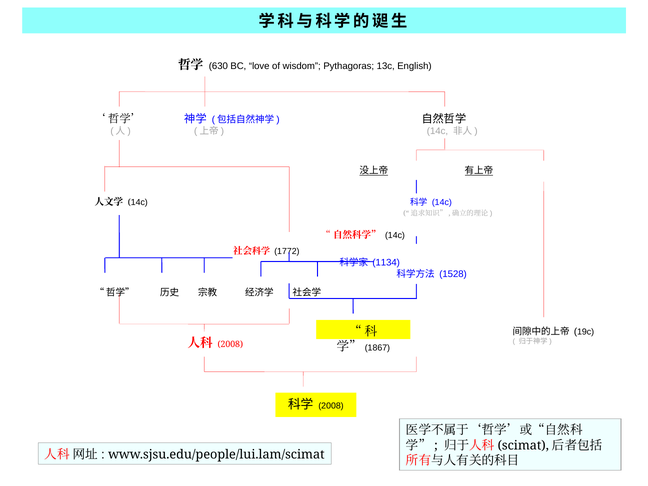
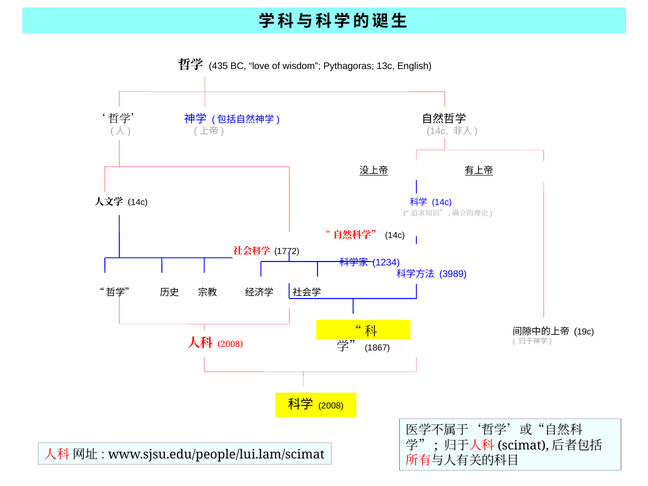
630: 630 -> 435
1134: 1134 -> 1234
1528: 1528 -> 3989
